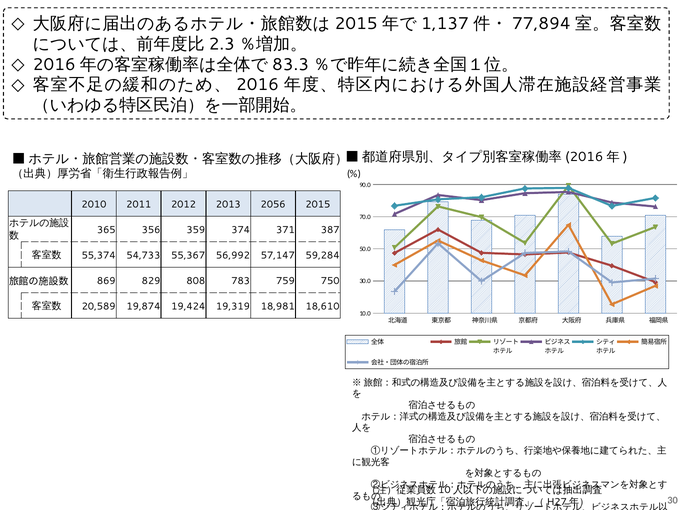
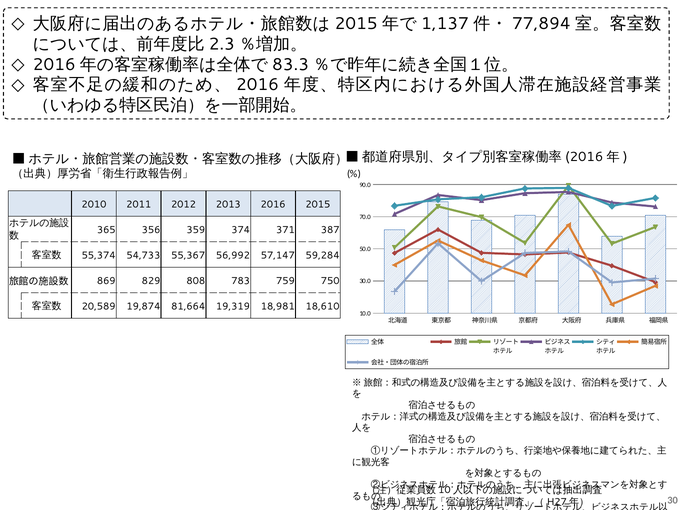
2013 2056: 2056 -> 2016
19,424: 19,424 -> 81,664
